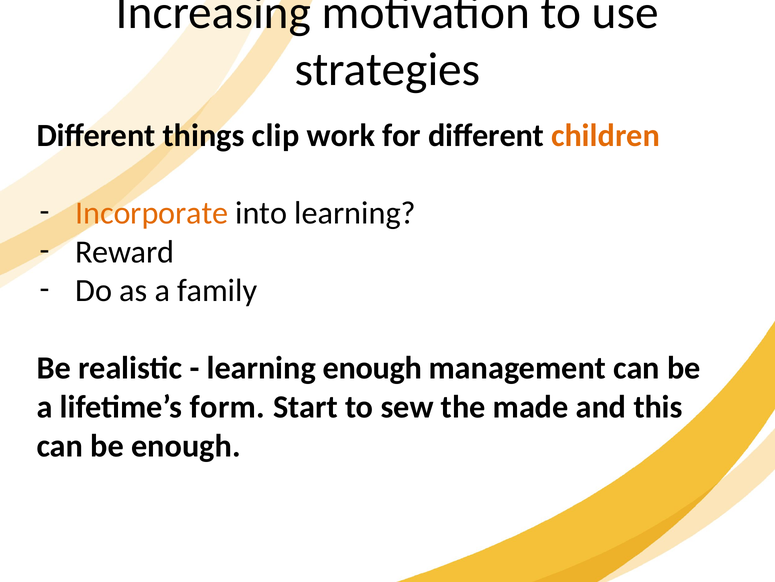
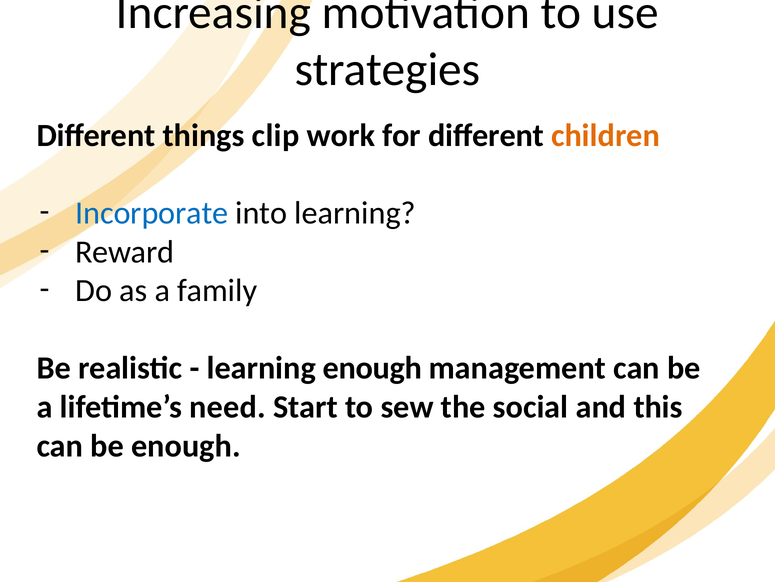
Incorporate colour: orange -> blue
form: form -> need
made: made -> social
